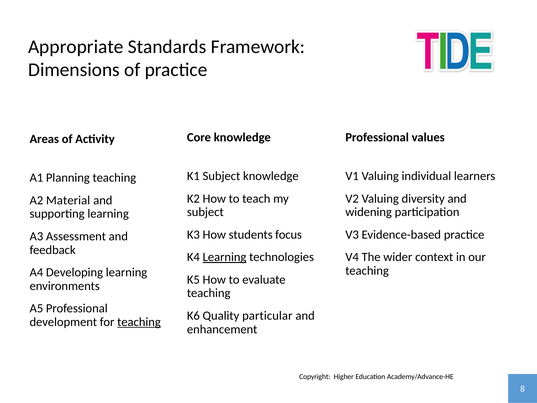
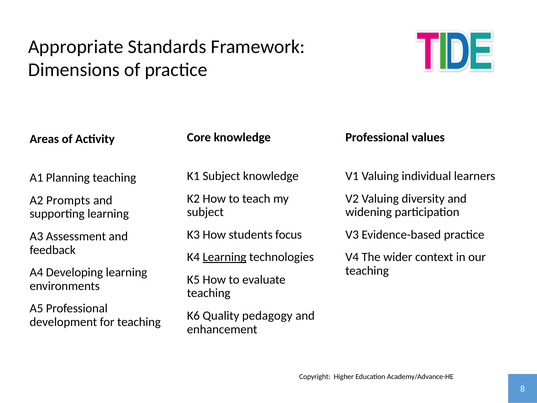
Material: Material -> Prompts
particular: particular -> pedagogy
teaching at (139, 322) underline: present -> none
